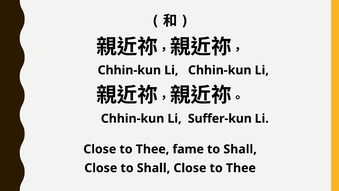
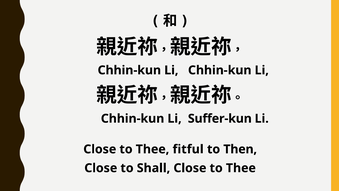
fame: fame -> fitful
Shall at (240, 149): Shall -> Then
